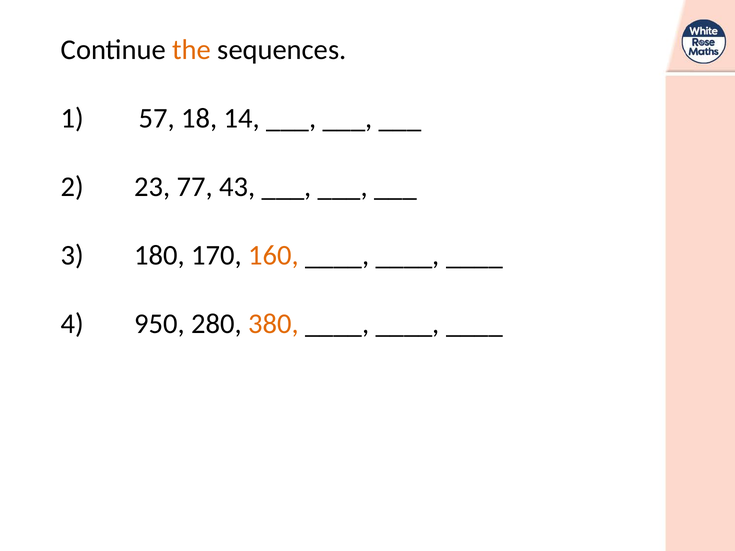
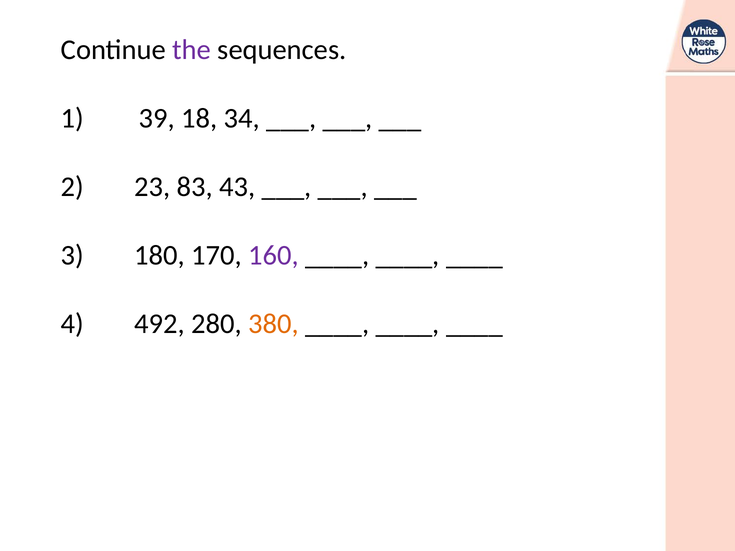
the colour: orange -> purple
57: 57 -> 39
14: 14 -> 34
77: 77 -> 83
160 colour: orange -> purple
950: 950 -> 492
